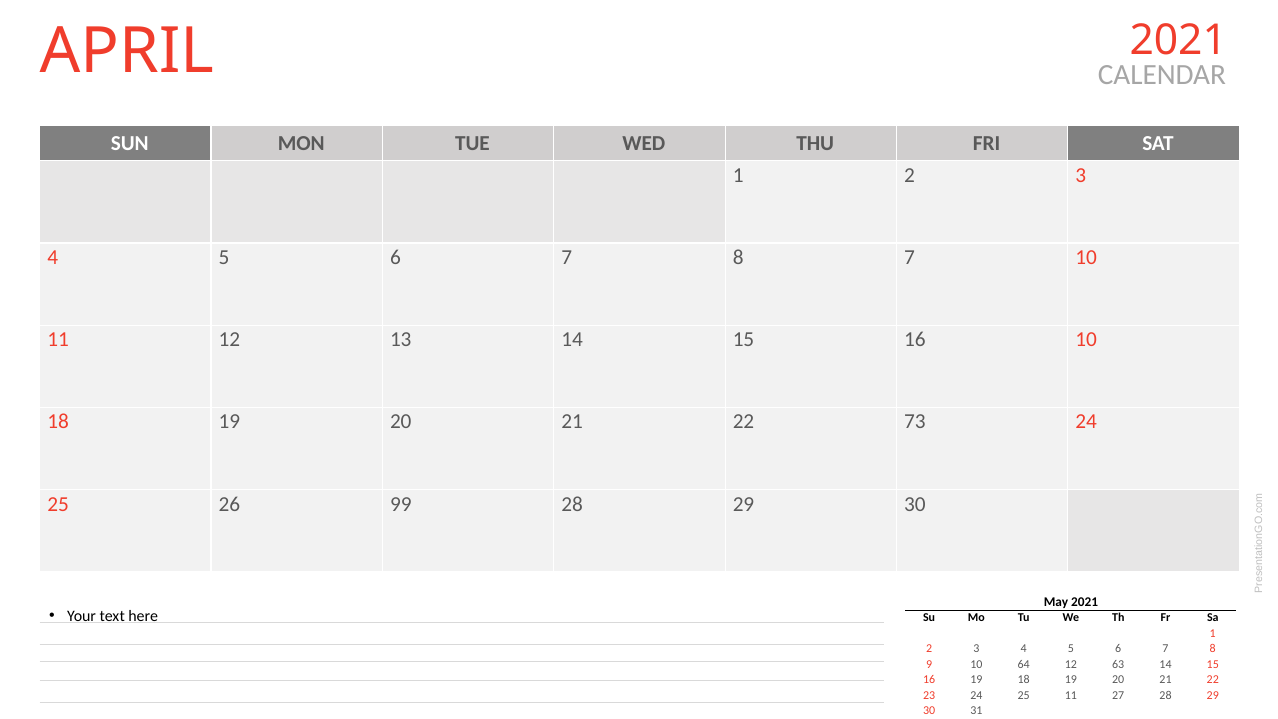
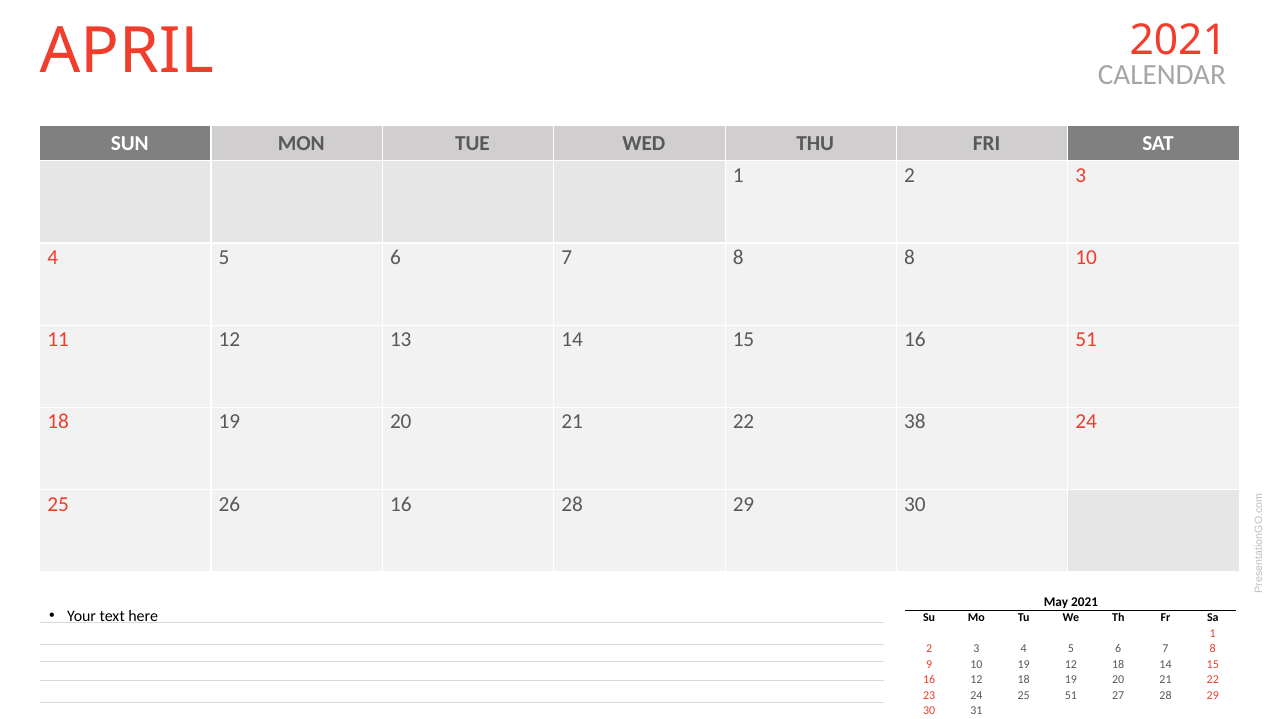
8 7: 7 -> 8
16 10: 10 -> 51
73: 73 -> 38
26 99: 99 -> 16
10 64: 64 -> 19
63 at (1118, 664): 63 -> 18
16 19: 19 -> 12
25 11: 11 -> 51
